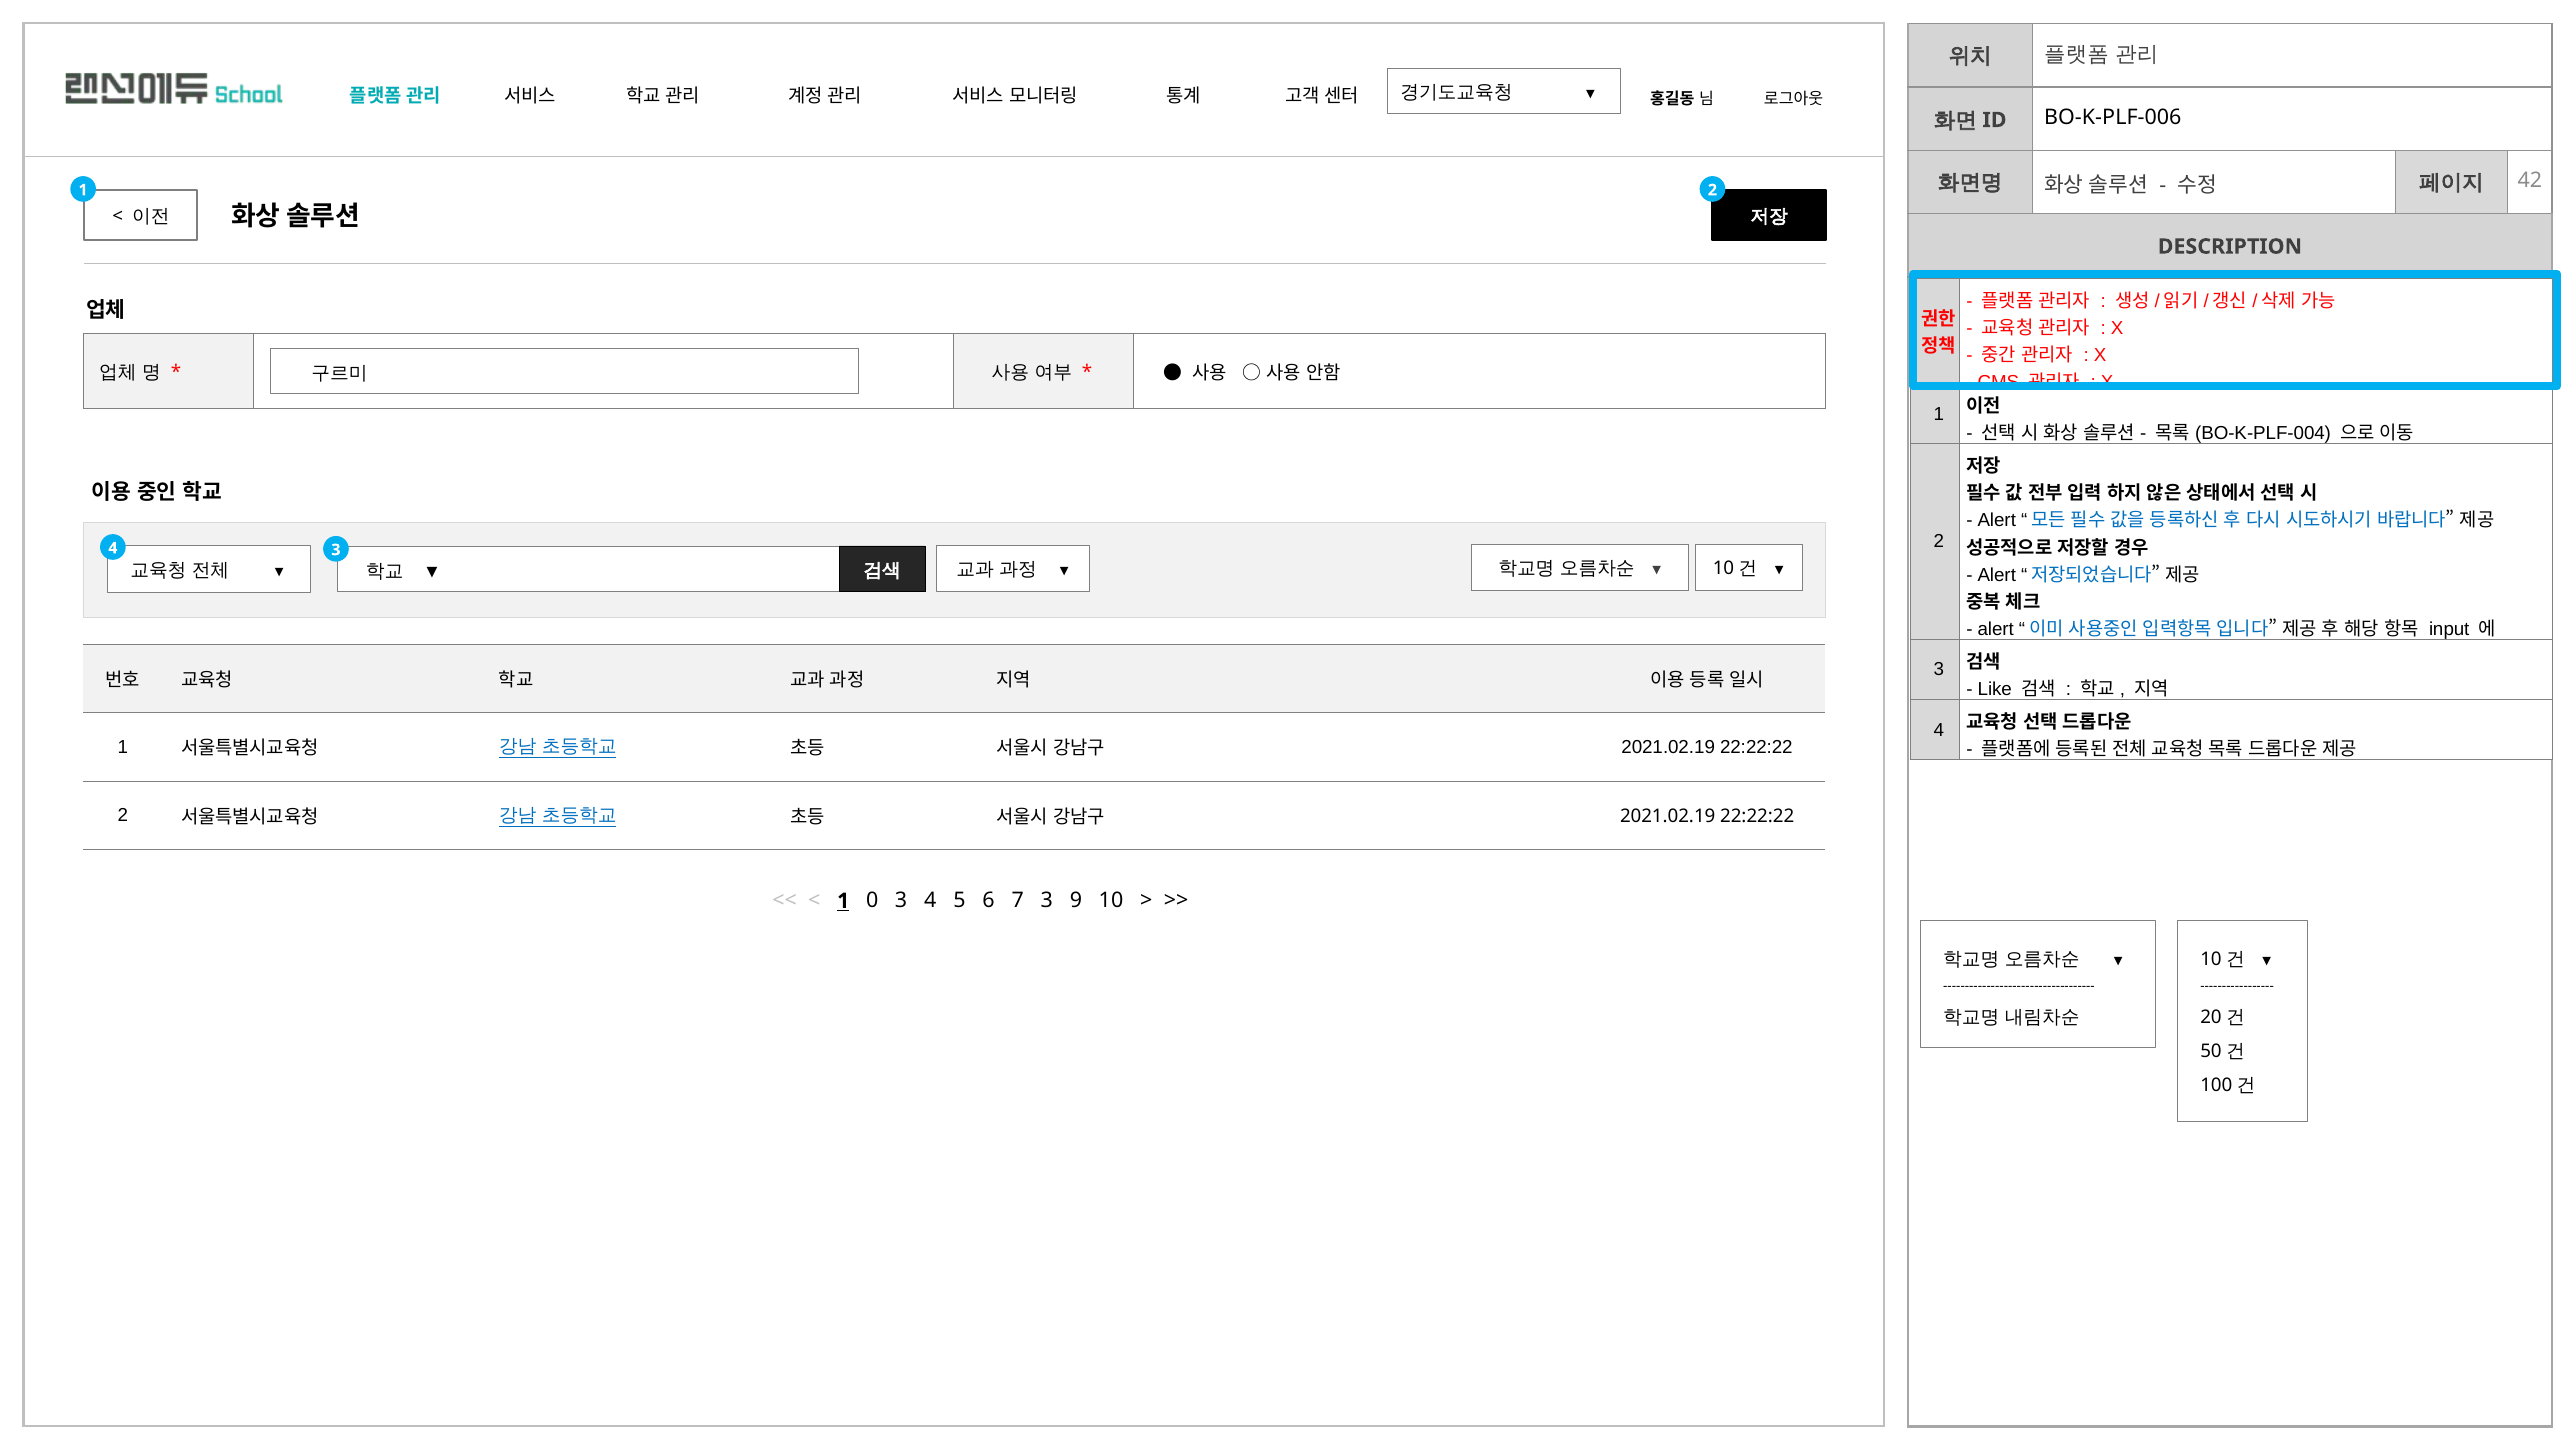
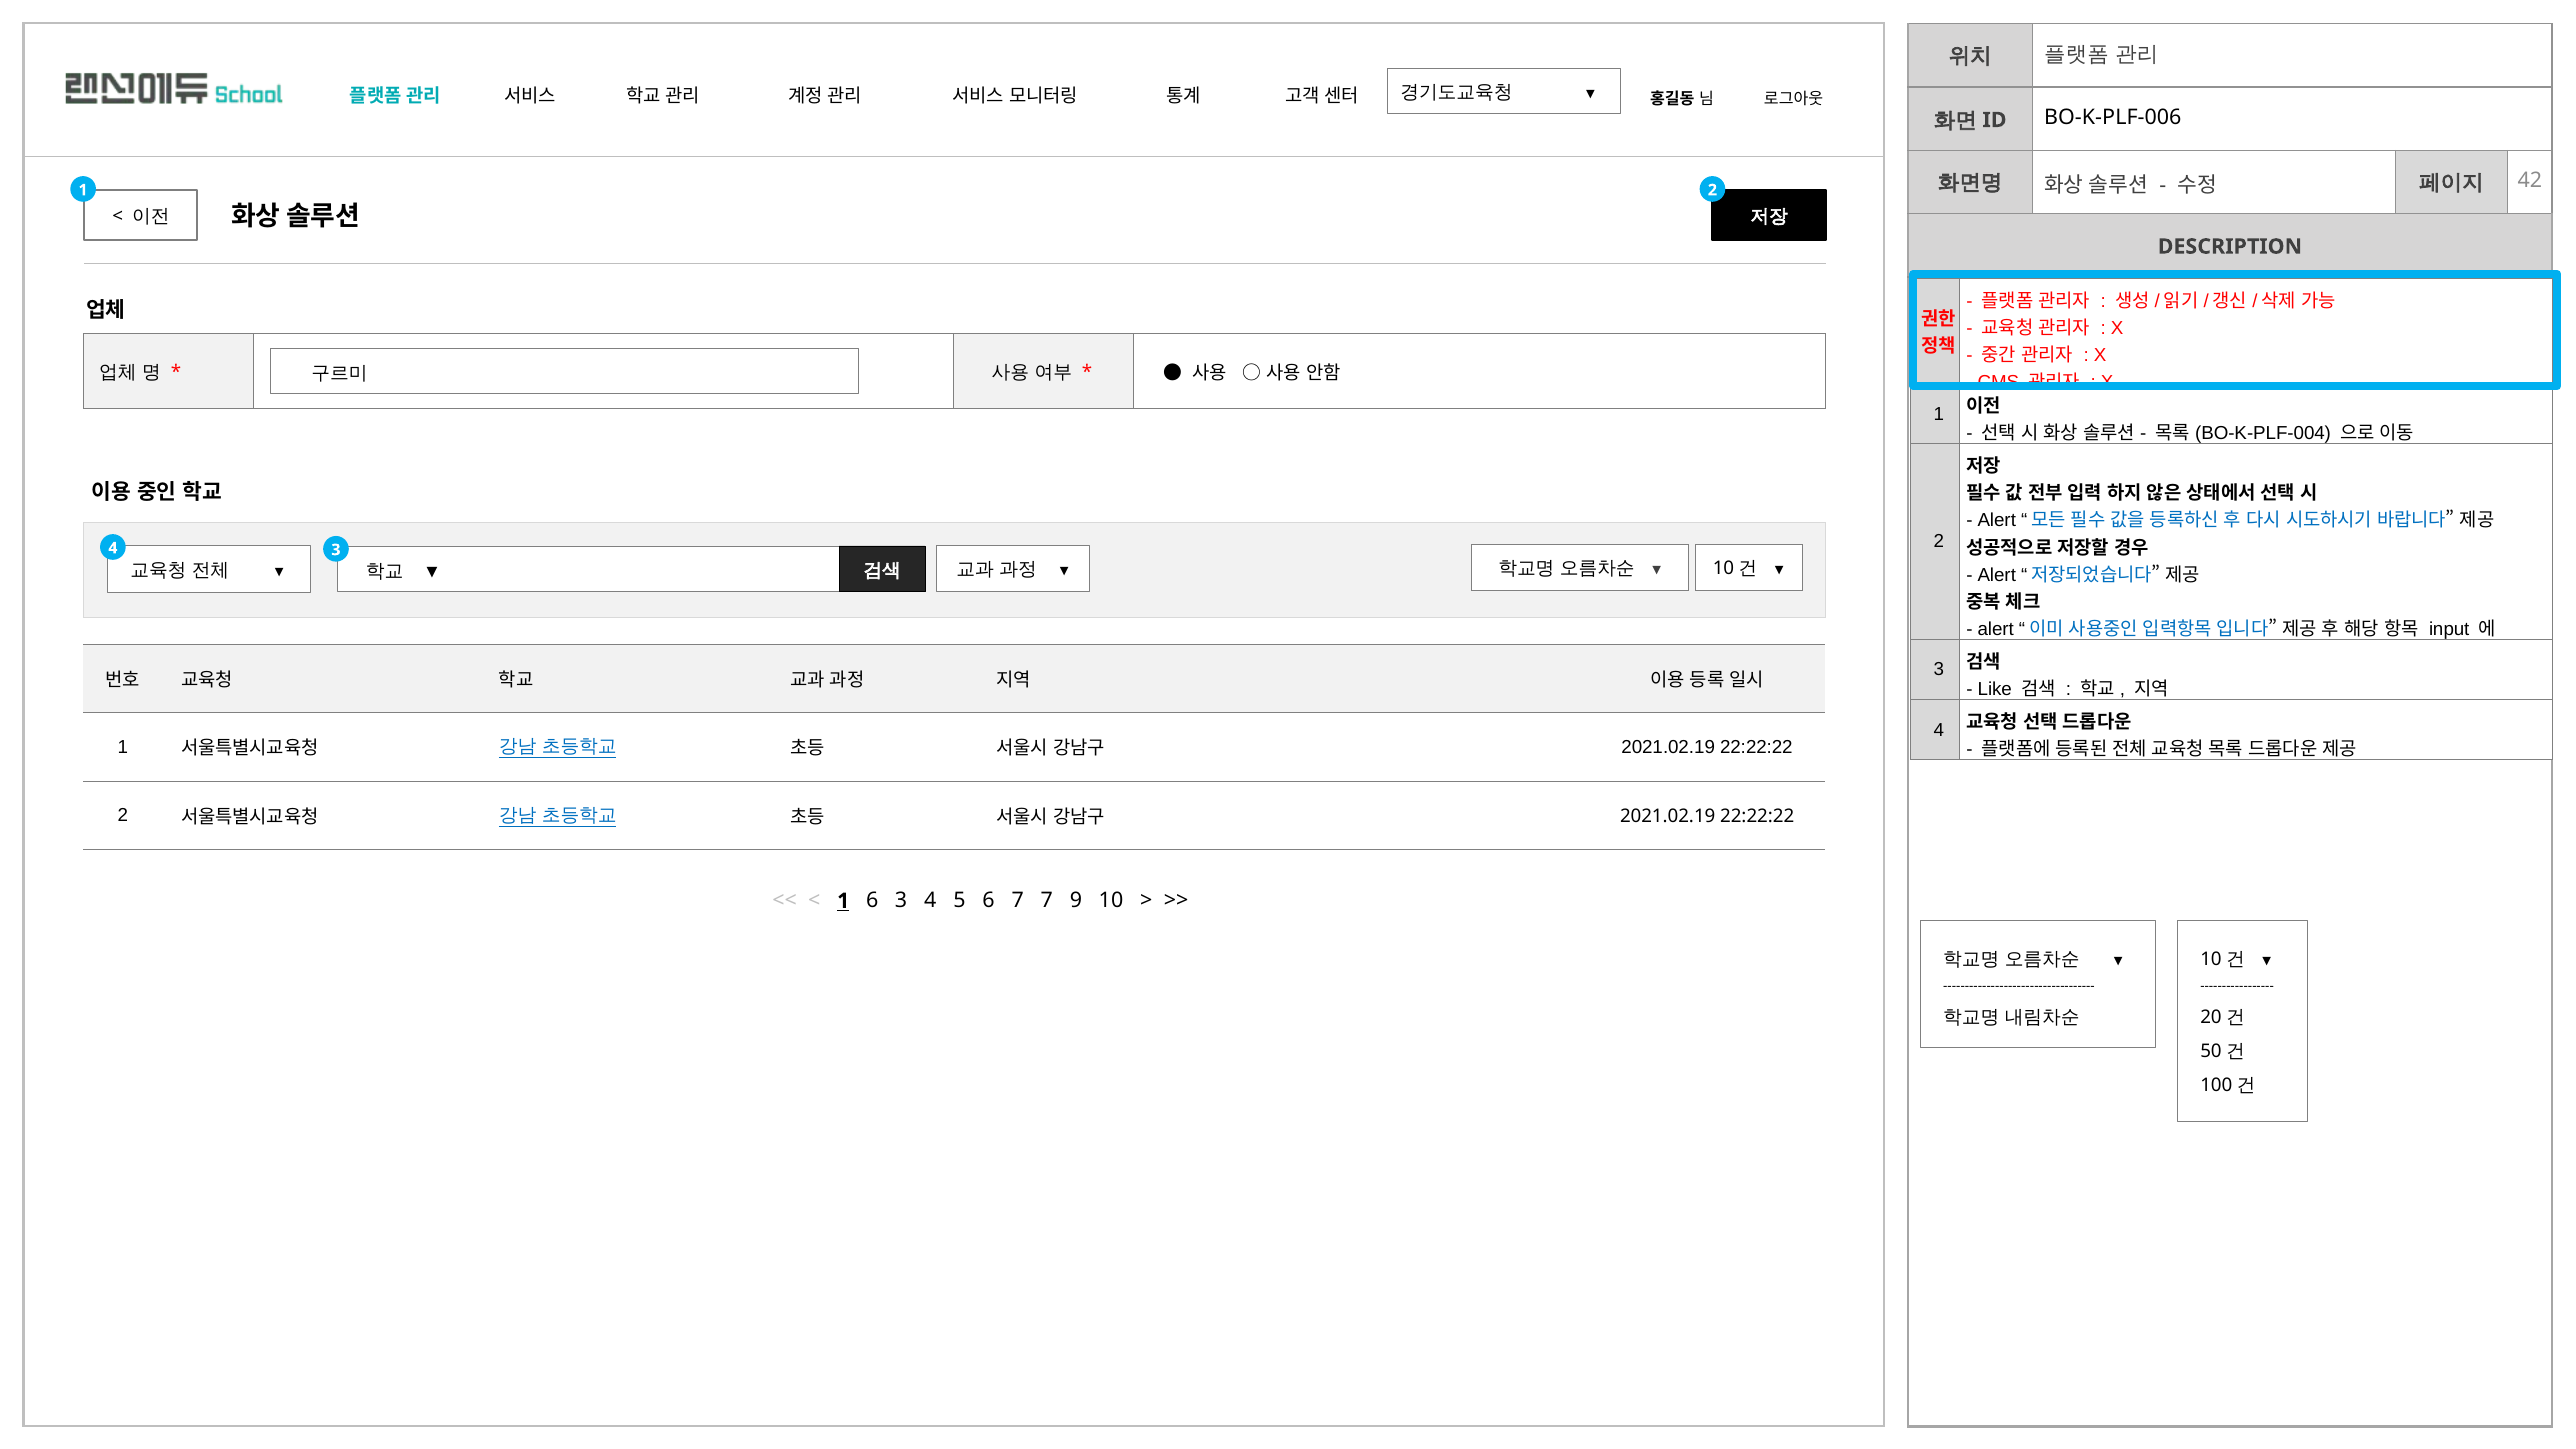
1 0: 0 -> 6
7 3: 3 -> 7
